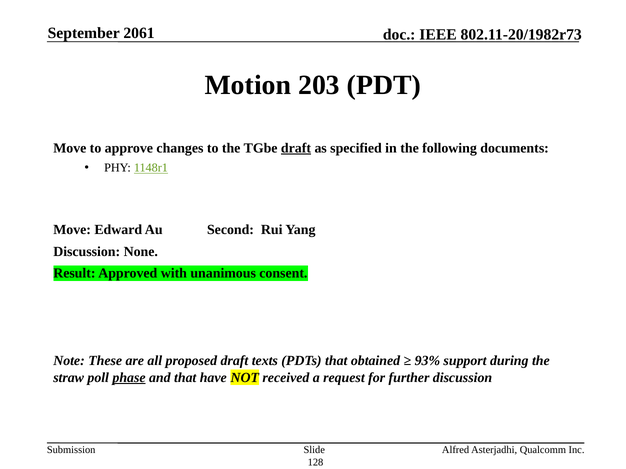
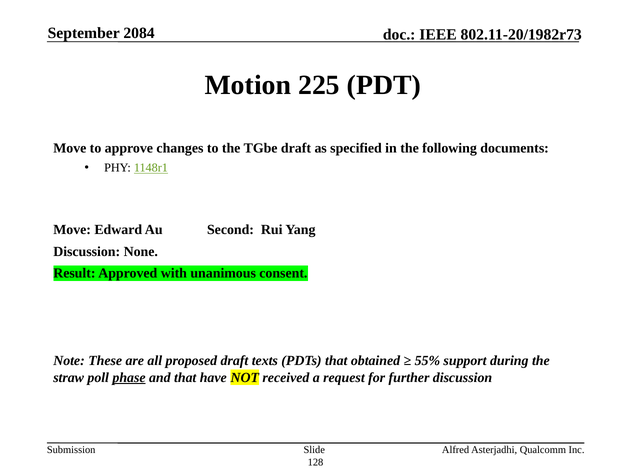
2061: 2061 -> 2084
203: 203 -> 225
draft at (296, 148) underline: present -> none
93%: 93% -> 55%
